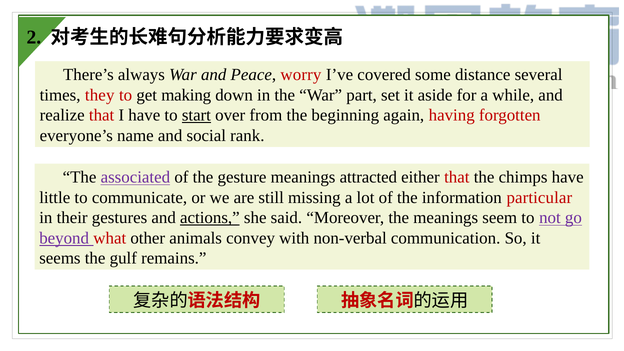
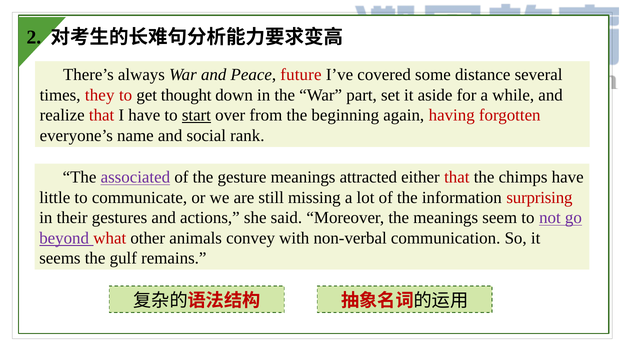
worry: worry -> future
making: making -> thought
particular: particular -> surprising
actions underline: present -> none
